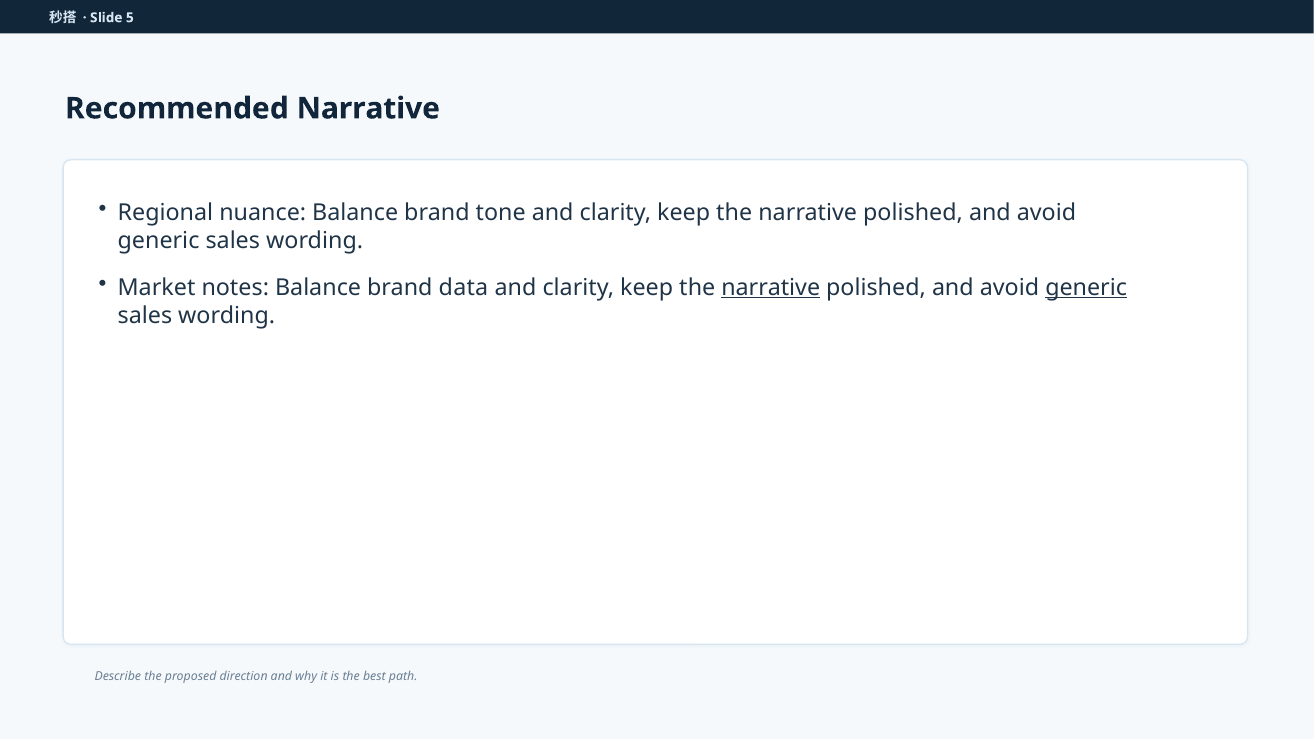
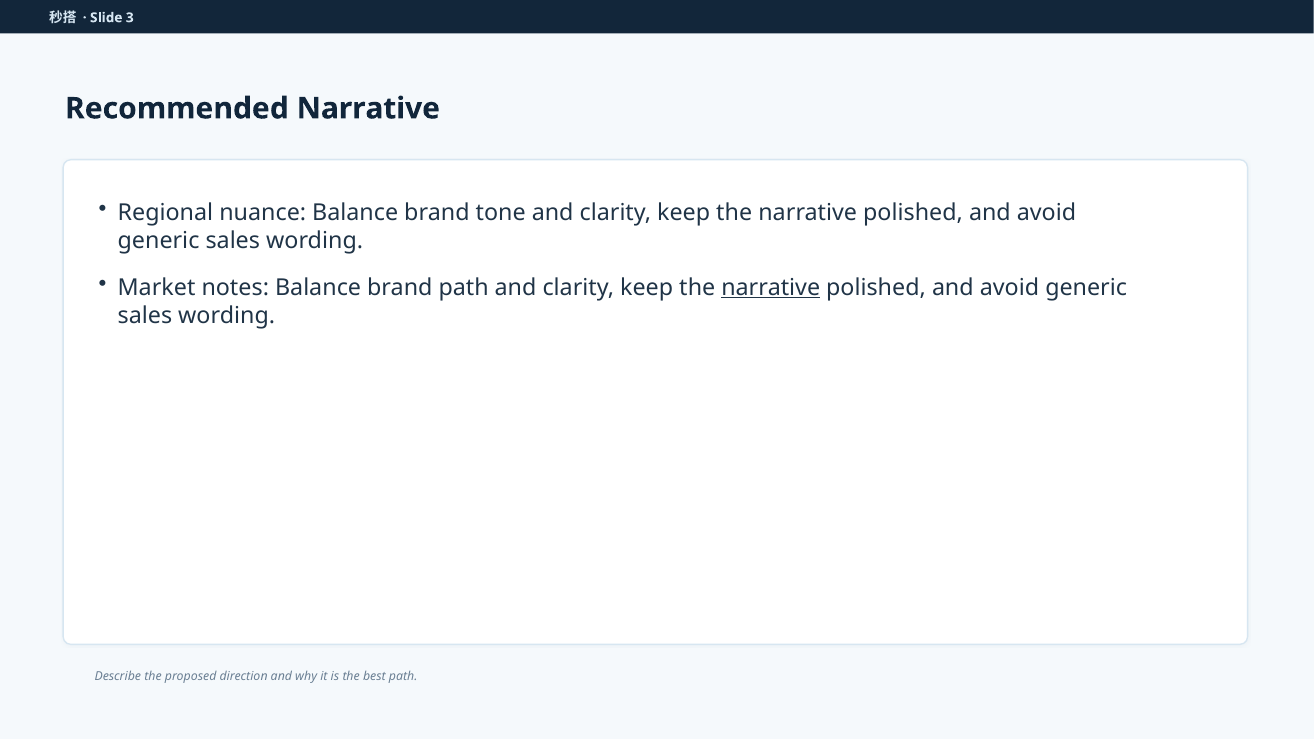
5: 5 -> 3
brand data: data -> path
generic at (1086, 288) underline: present -> none
